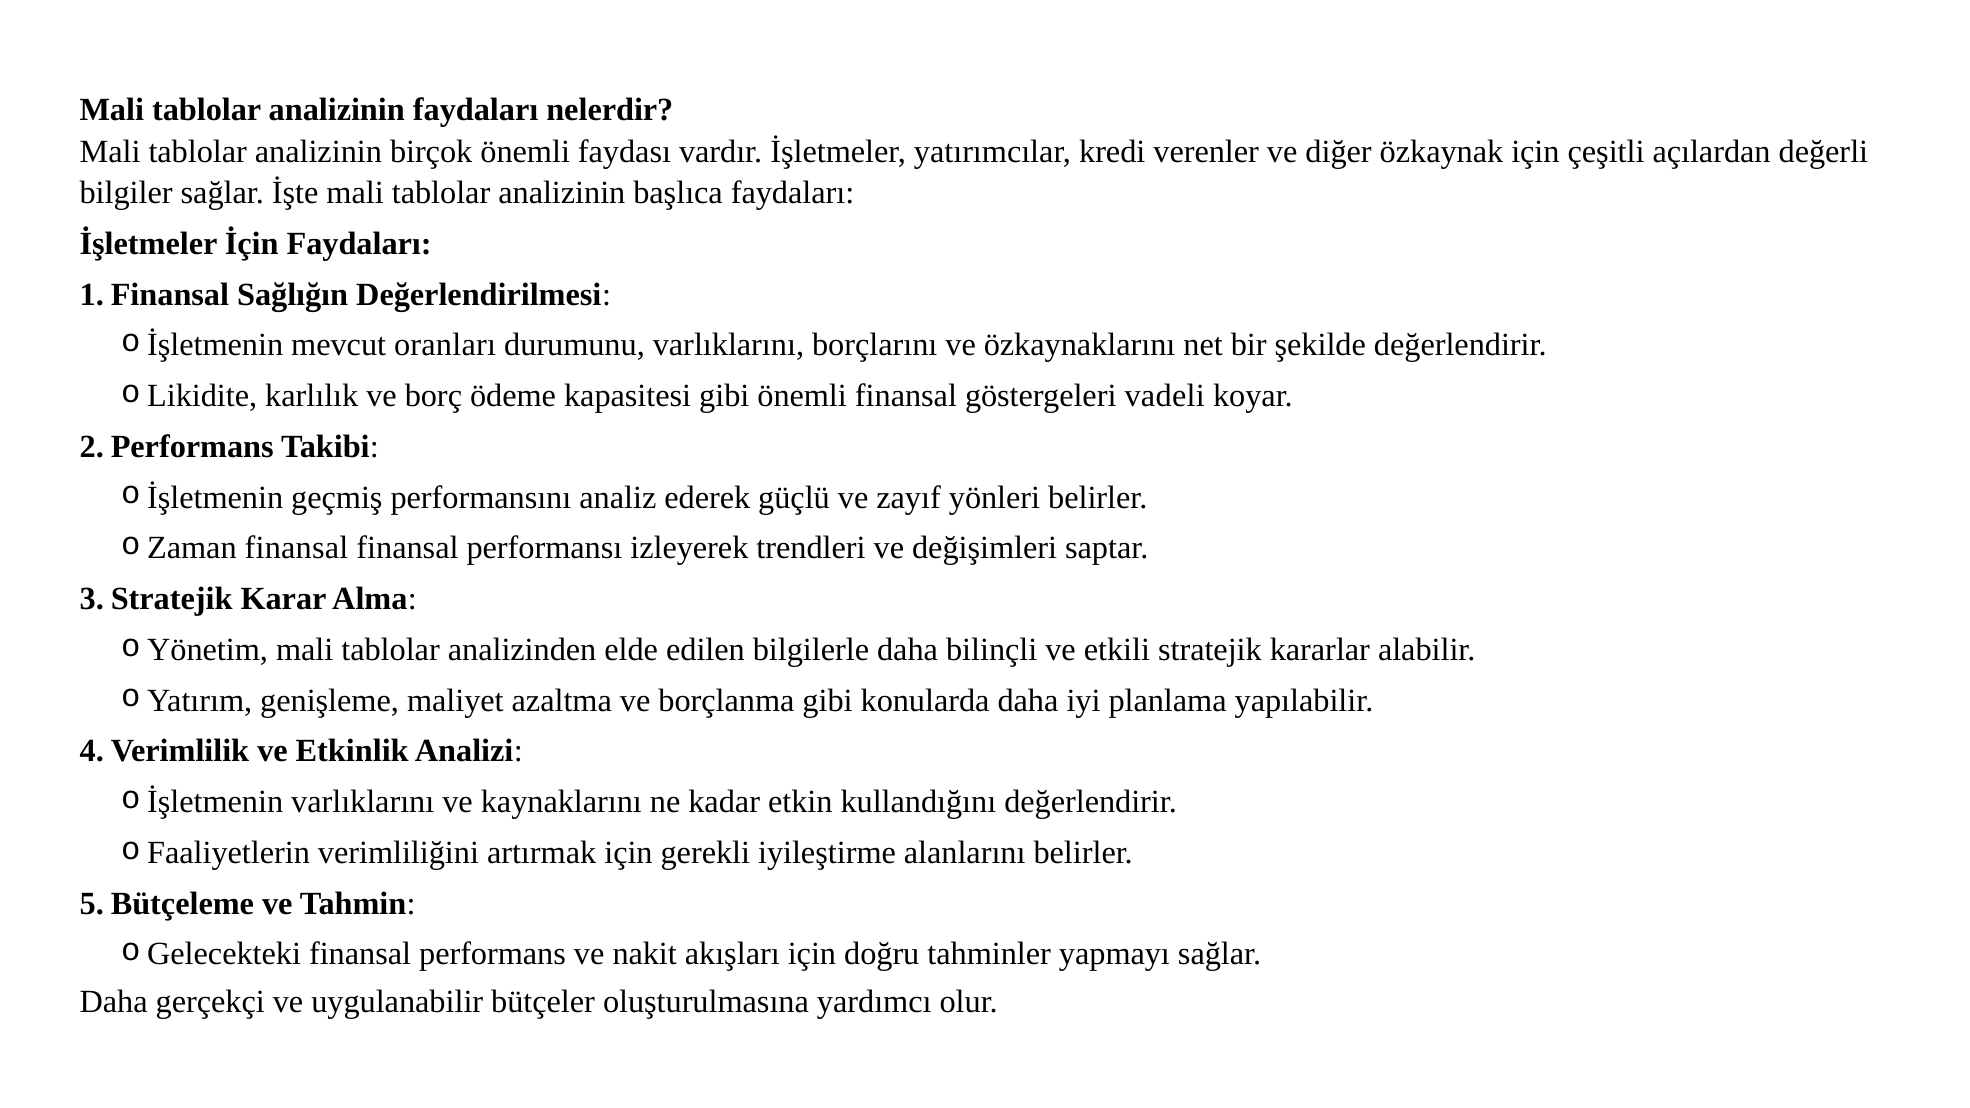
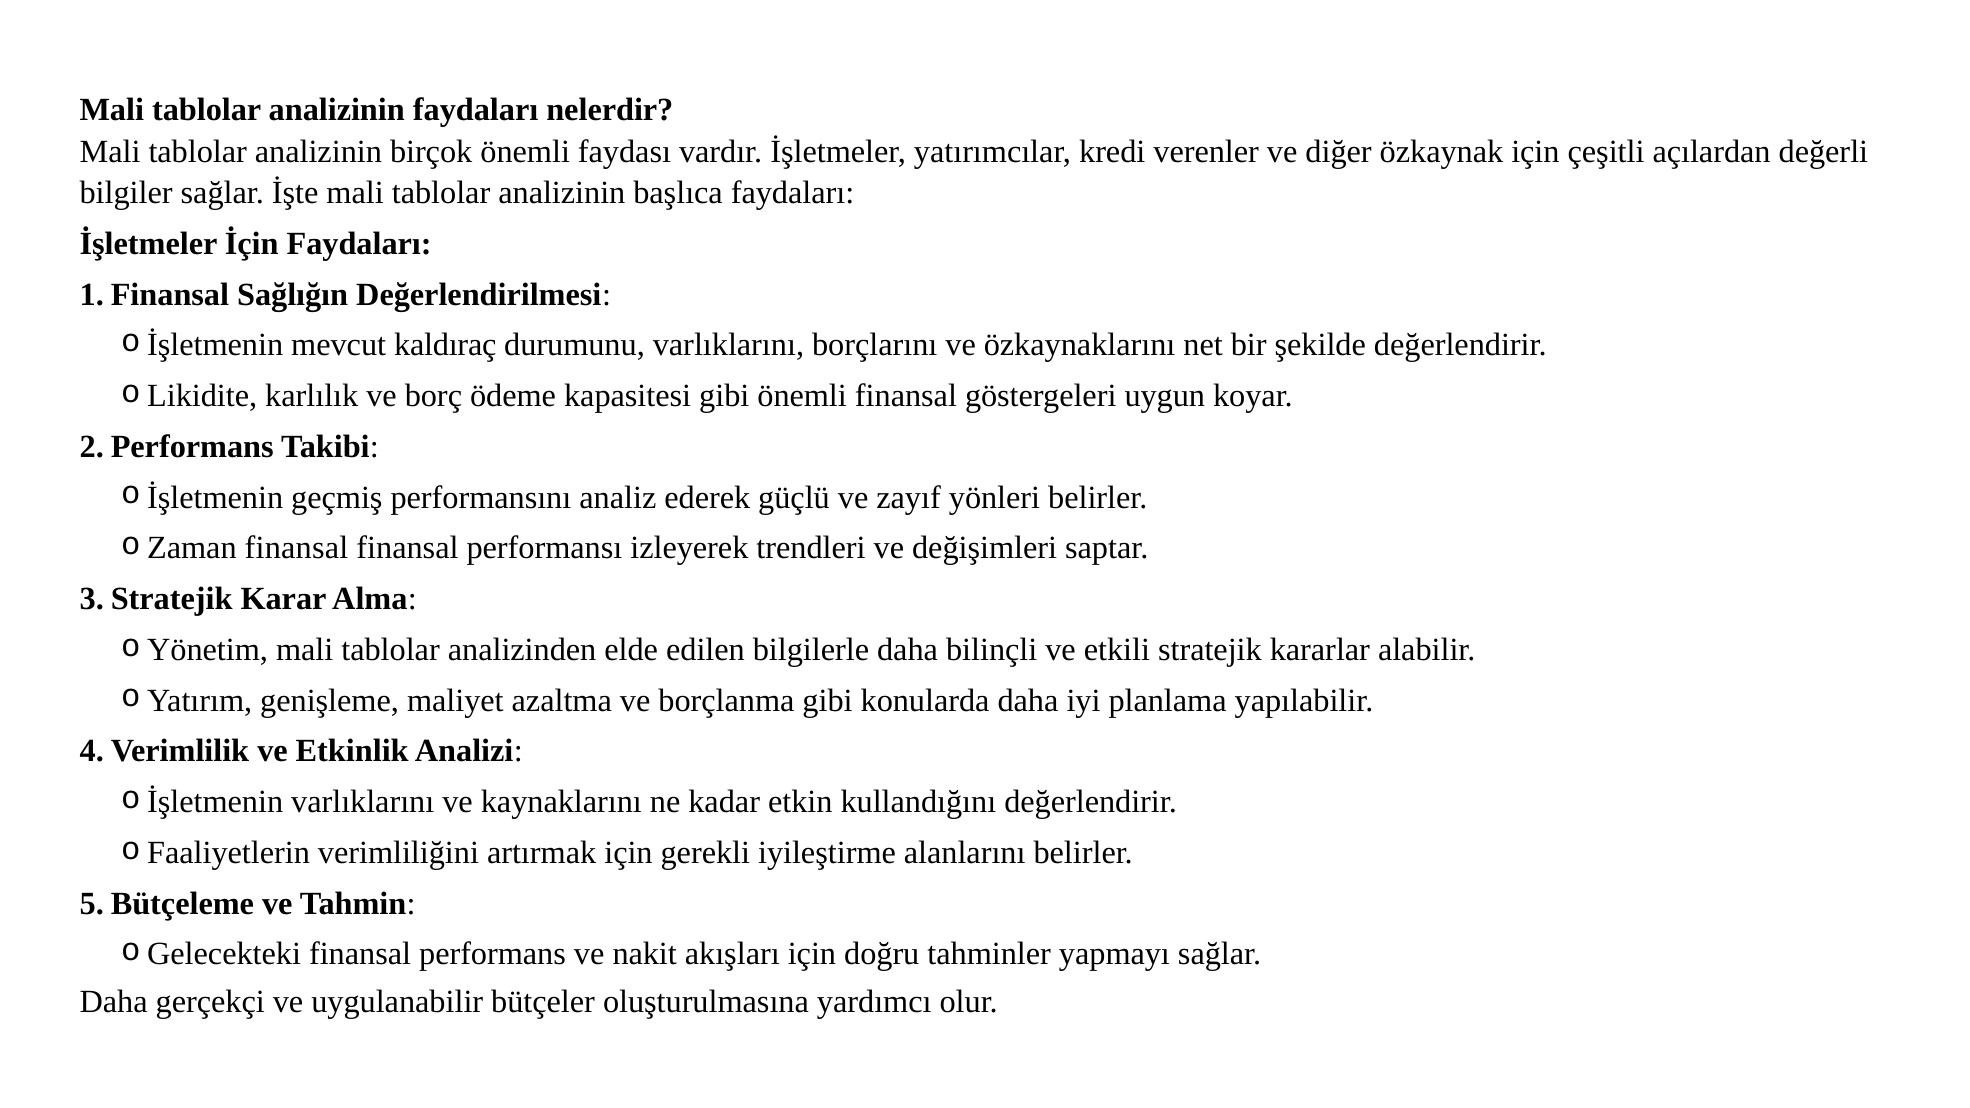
oranları: oranları -> kaldıraç
vadeli: vadeli -> uygun
